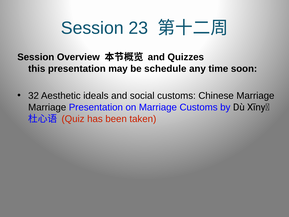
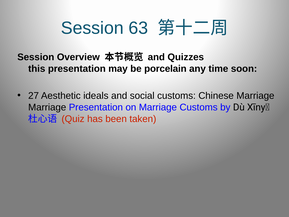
23: 23 -> 63
schedule: schedule -> porcelain
32: 32 -> 27
